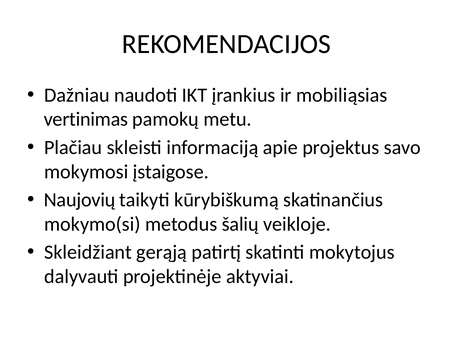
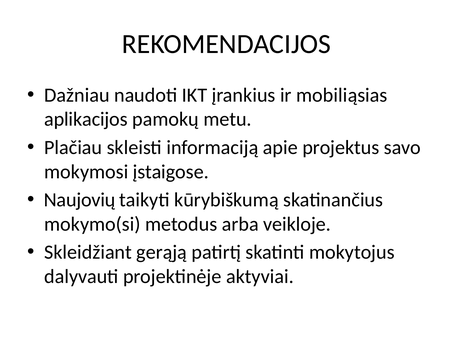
vertinimas: vertinimas -> aplikacijos
šalių: šalių -> arba
